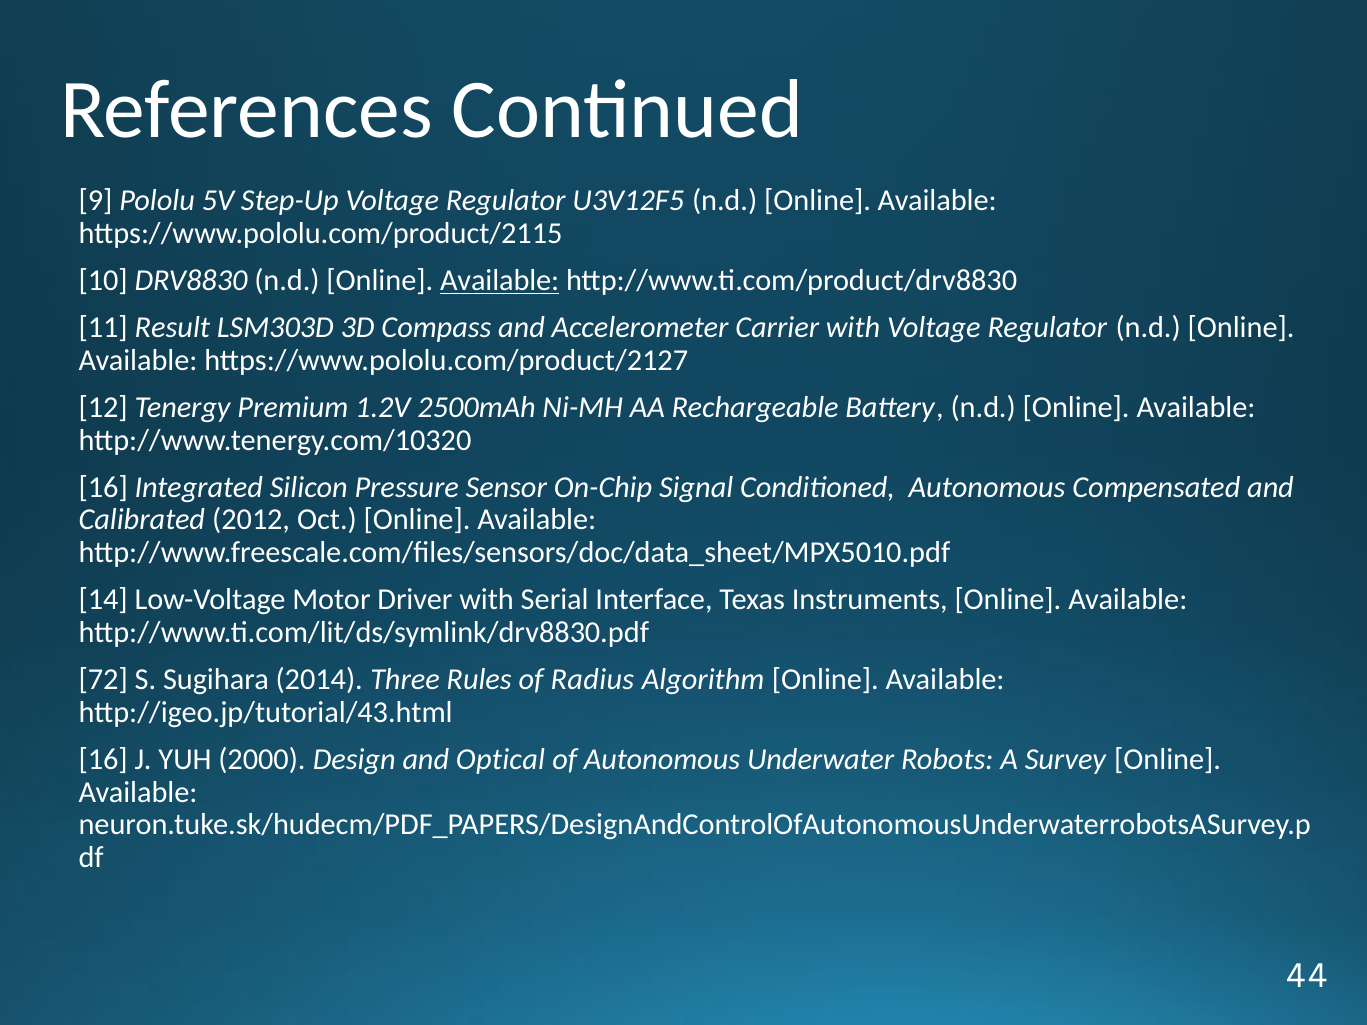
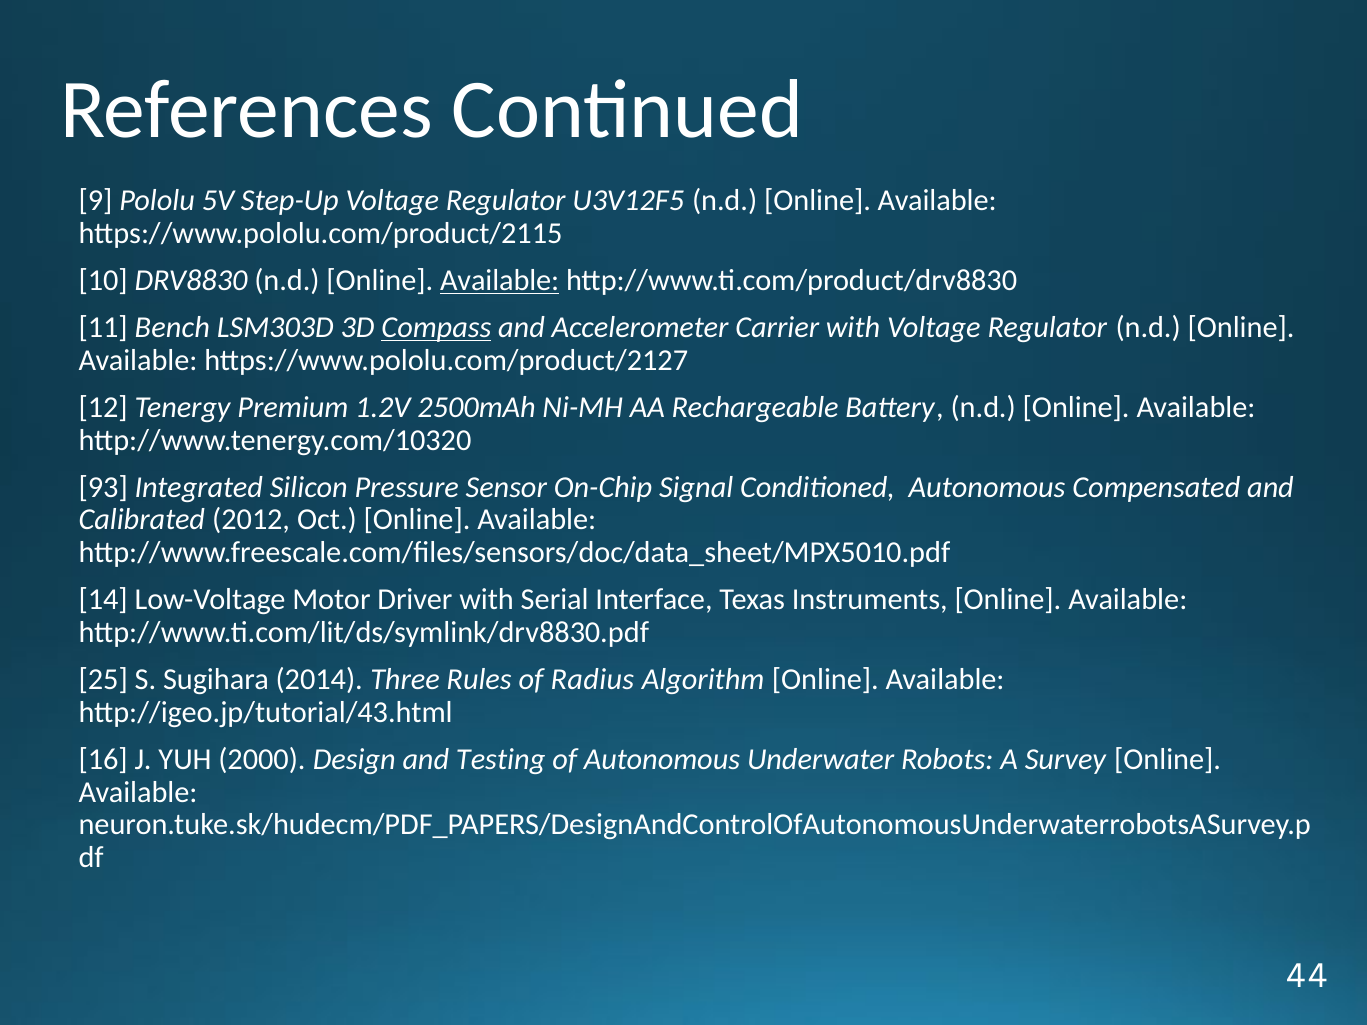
Result: Result -> Bench
Compass underline: none -> present
16 at (103, 487): 16 -> 93
72: 72 -> 25
Optical: Optical -> Testing
